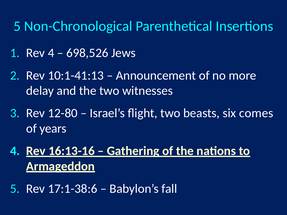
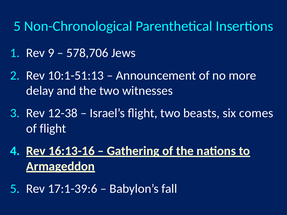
Rev 4: 4 -> 9
698,526: 698,526 -> 578,706
10:1-41:13: 10:1-41:13 -> 10:1-51:13
12-80: 12-80 -> 12-38
of years: years -> flight
17:1-38:6: 17:1-38:6 -> 17:1-39:6
